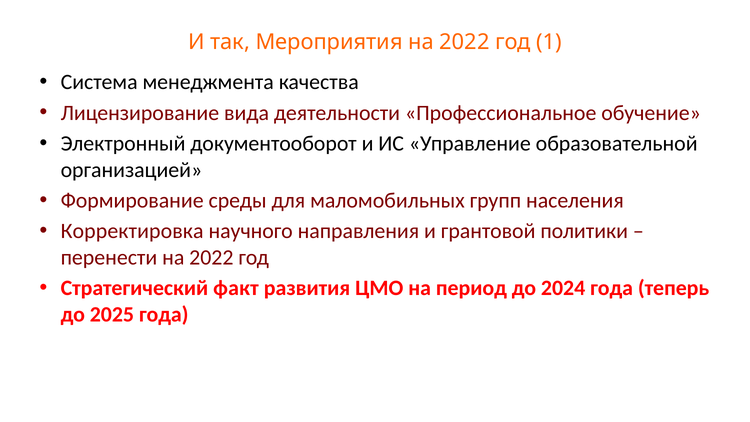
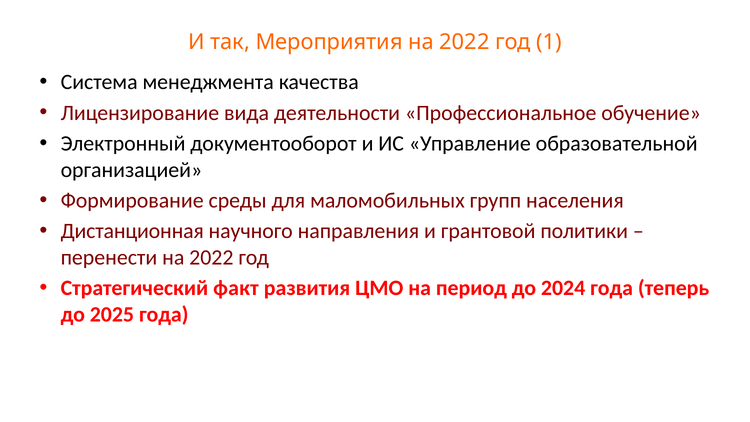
Корректировка: Корректировка -> Дистанционная
